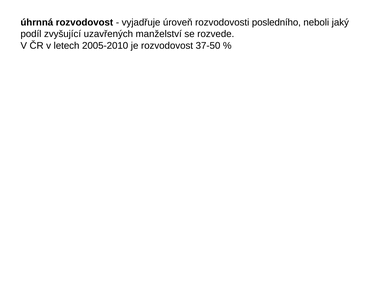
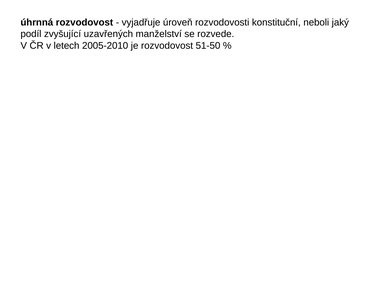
posledního: posledního -> konstituční
37-50: 37-50 -> 51-50
